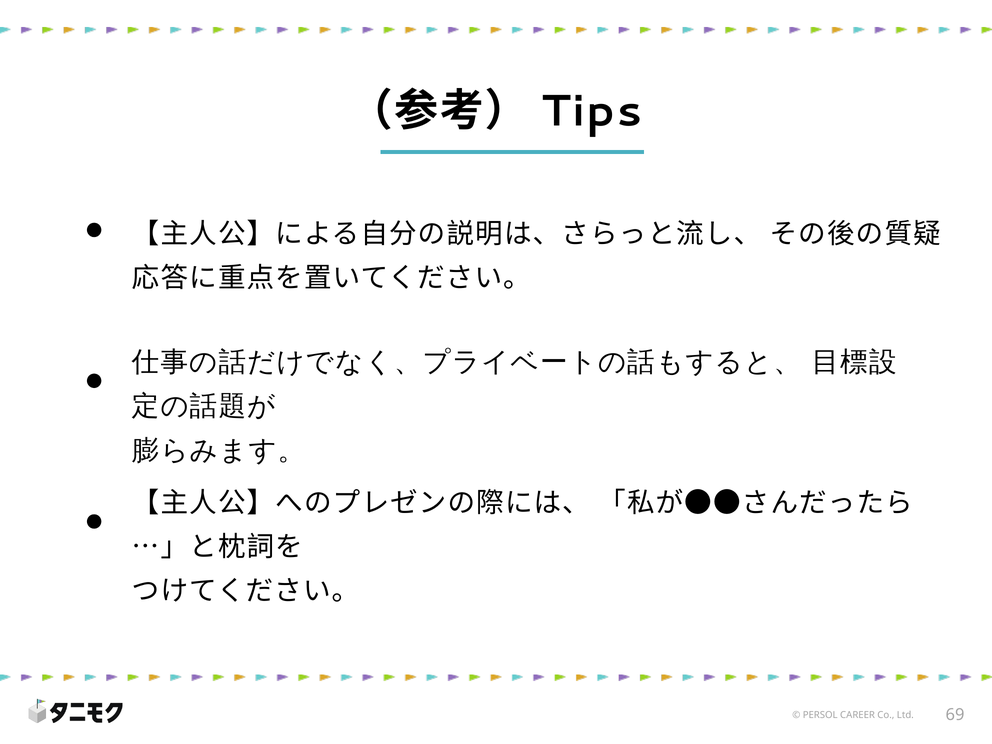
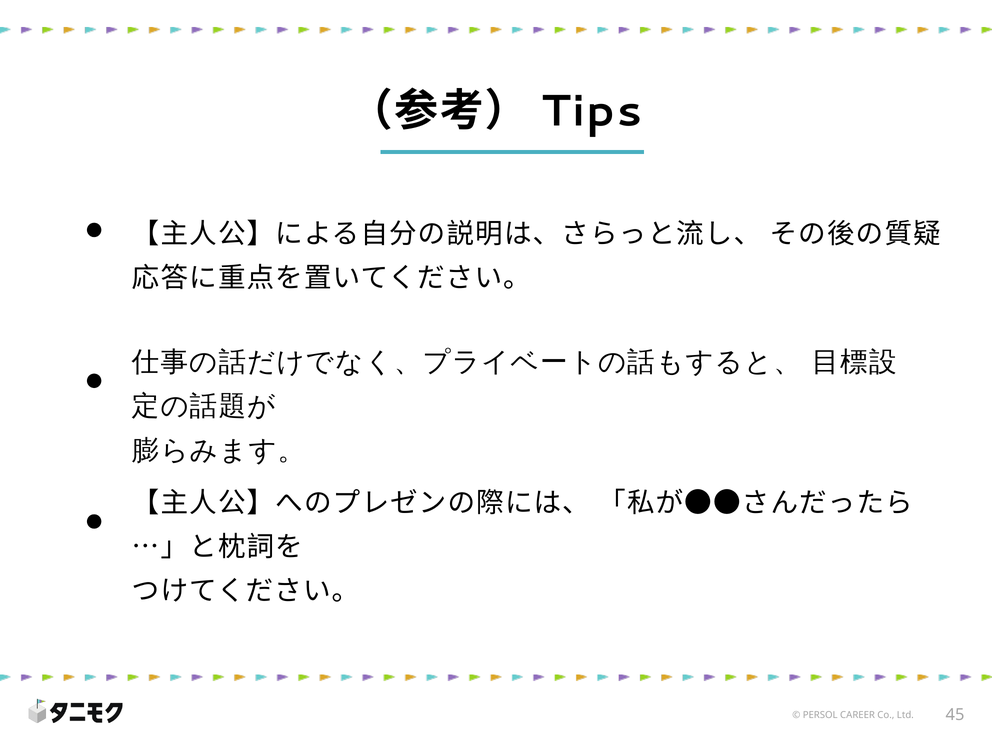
69: 69 -> 45
